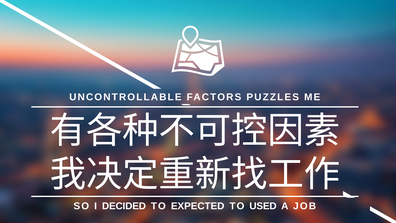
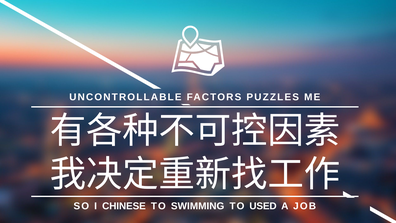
DECIDED: DECIDED -> CHINESE
EXPECTED: EXPECTED -> SWIMMING
